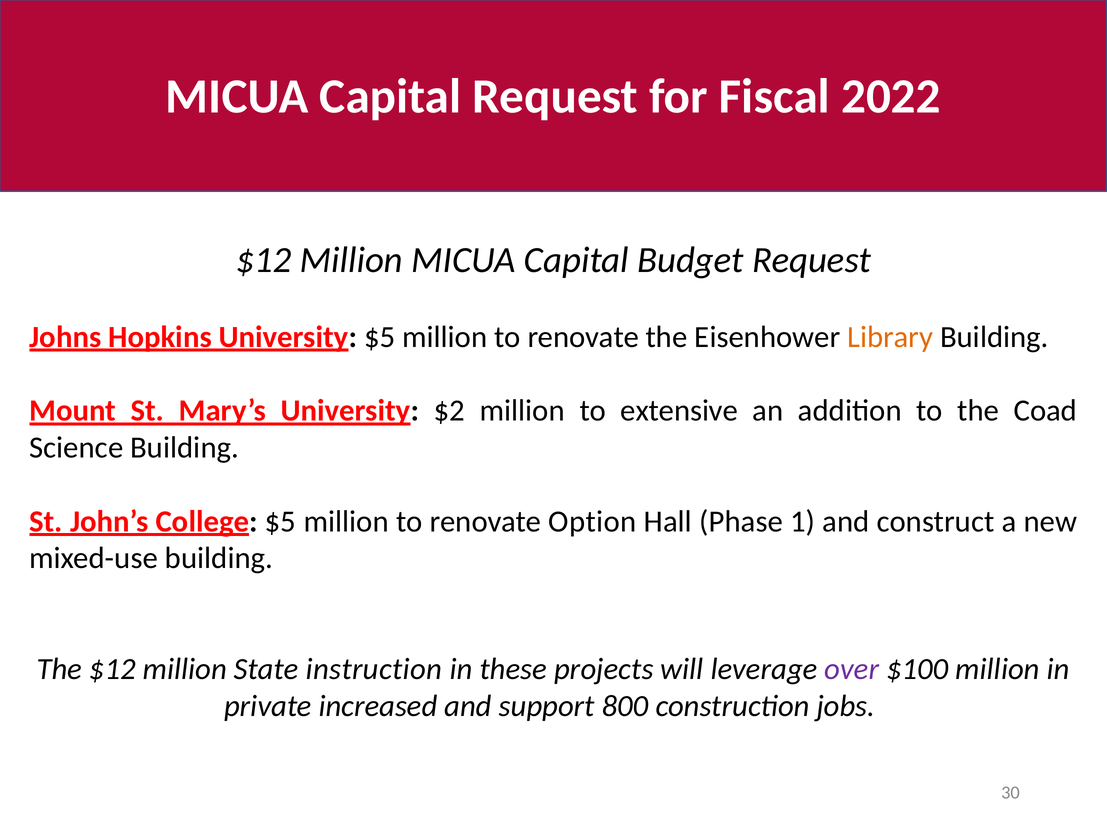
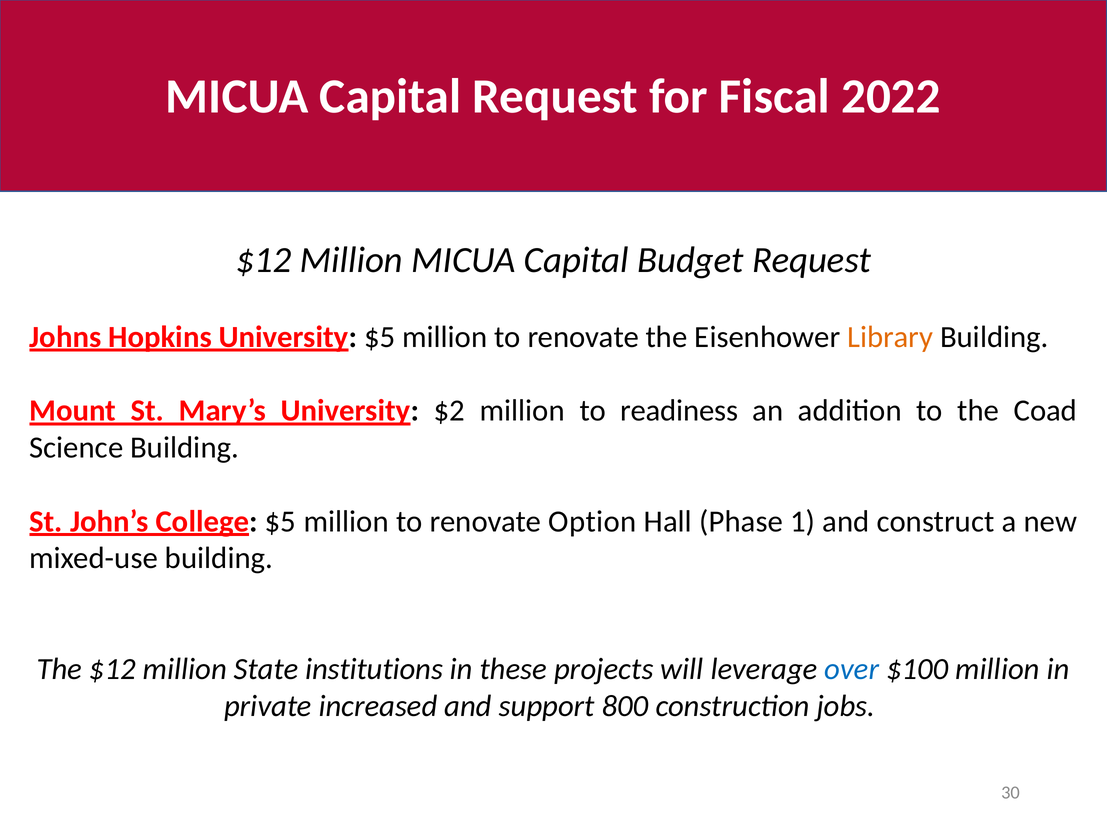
extensive: extensive -> readiness
instruction: instruction -> institutions
over colour: purple -> blue
